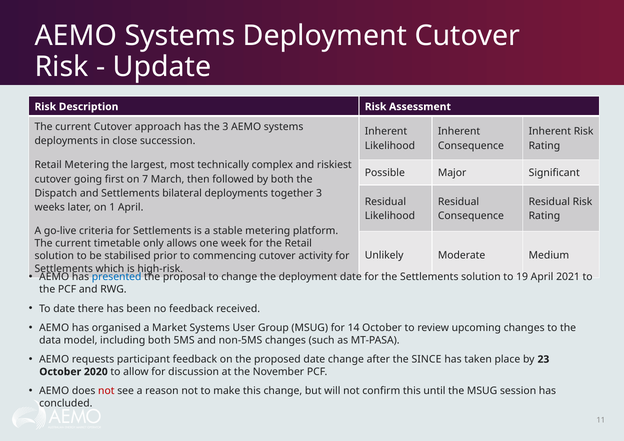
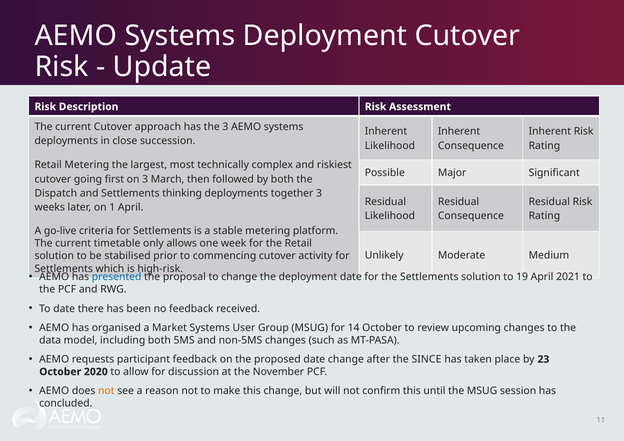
on 7: 7 -> 3
bilateral: bilateral -> thinking
not at (106, 391) colour: red -> orange
